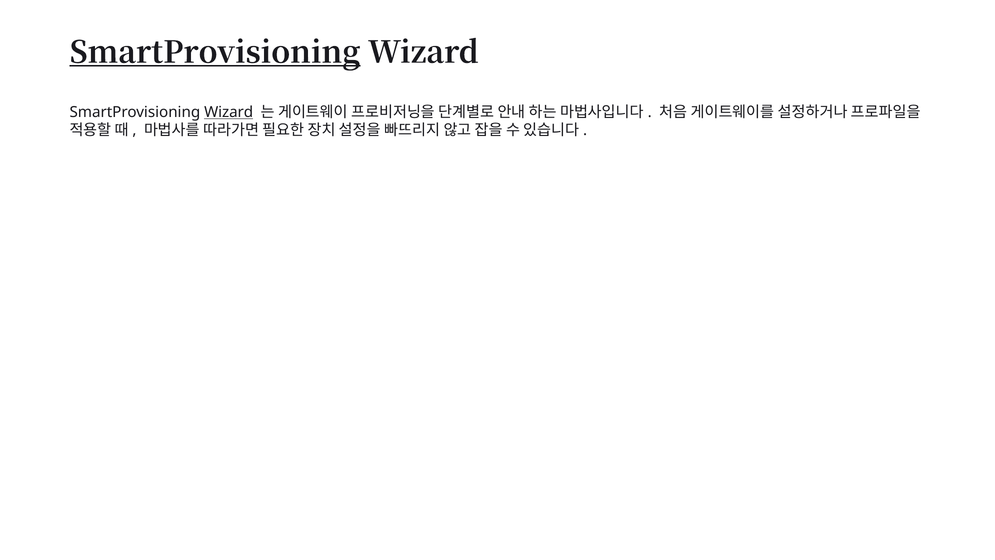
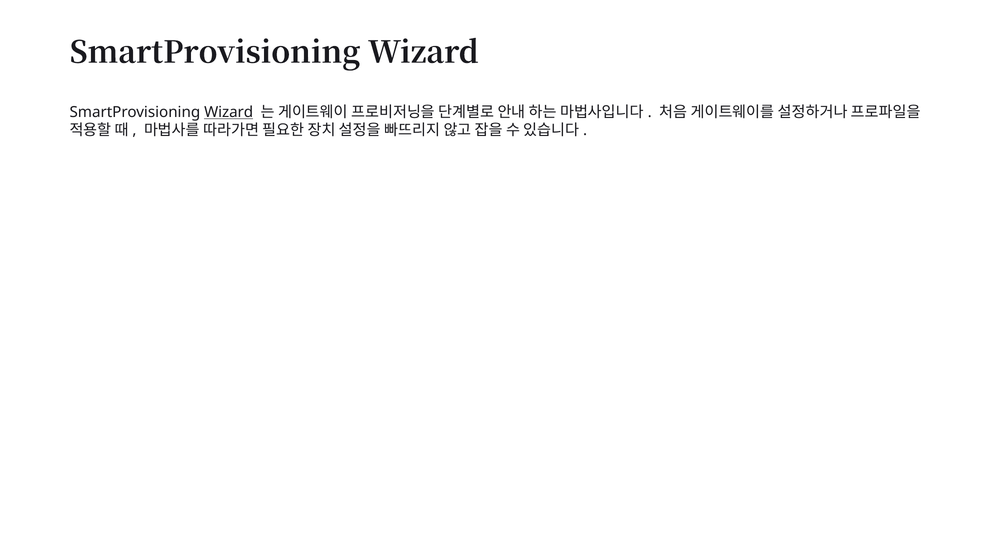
SmartProvisioning at (215, 53) underline: present -> none
